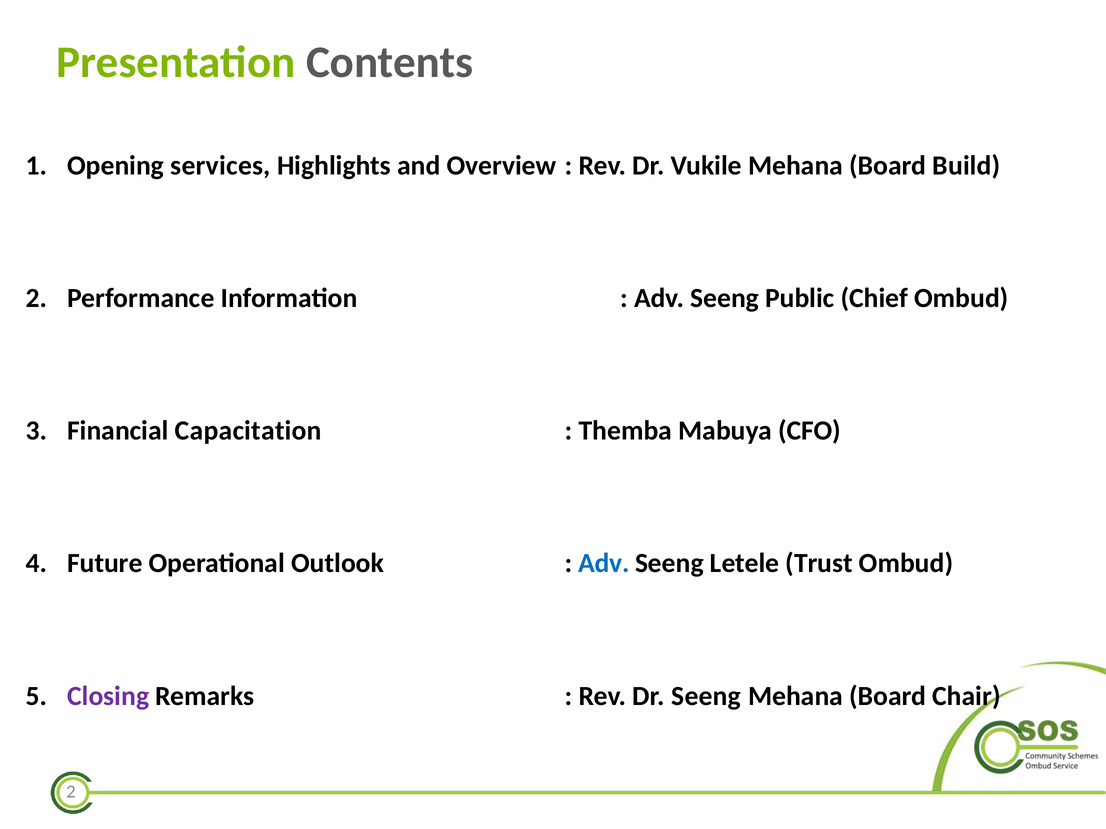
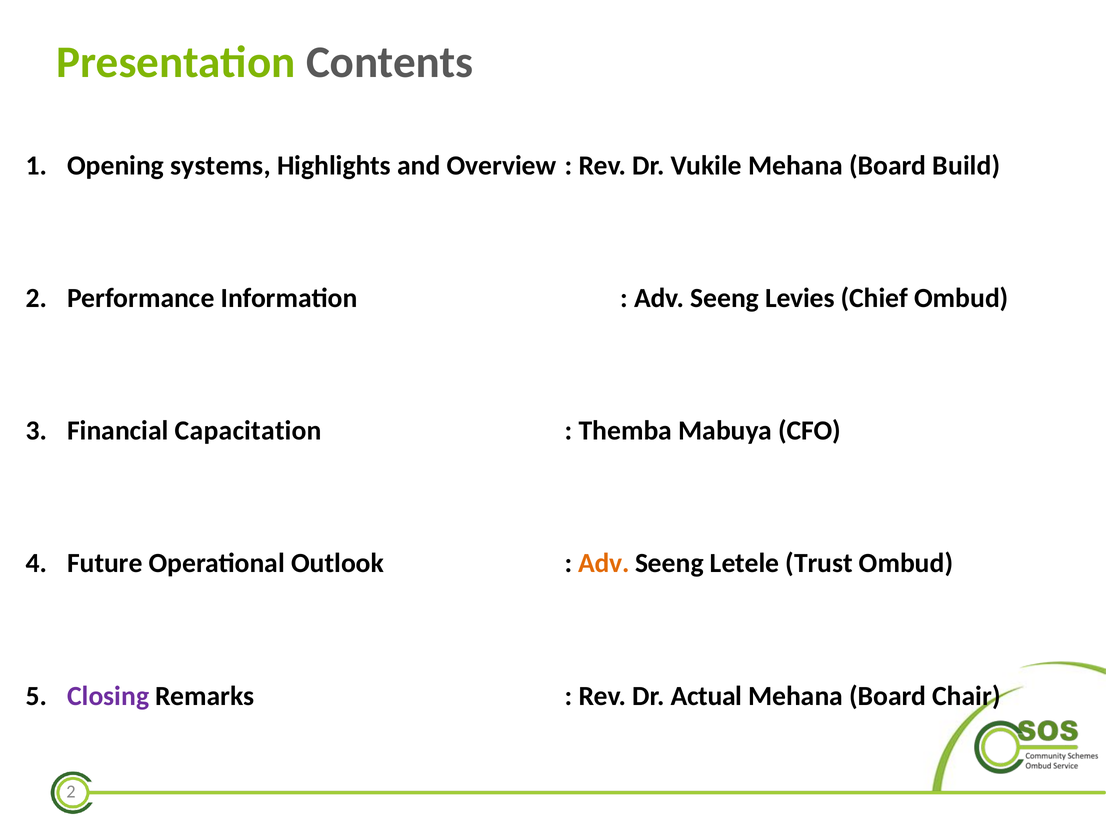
services: services -> systems
Public: Public -> Levies
Adv at (604, 564) colour: blue -> orange
Dr Seeng: Seeng -> Actual
